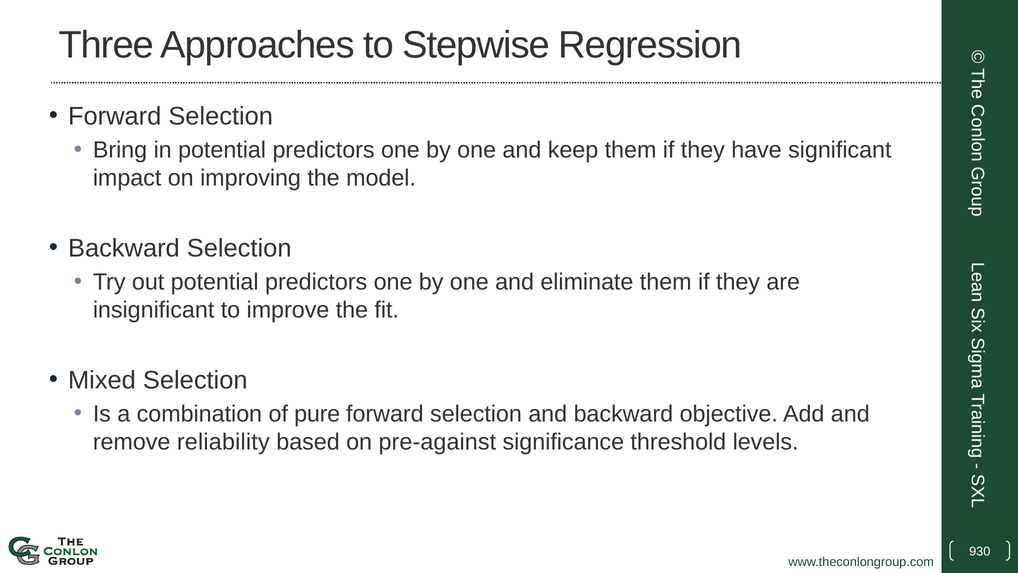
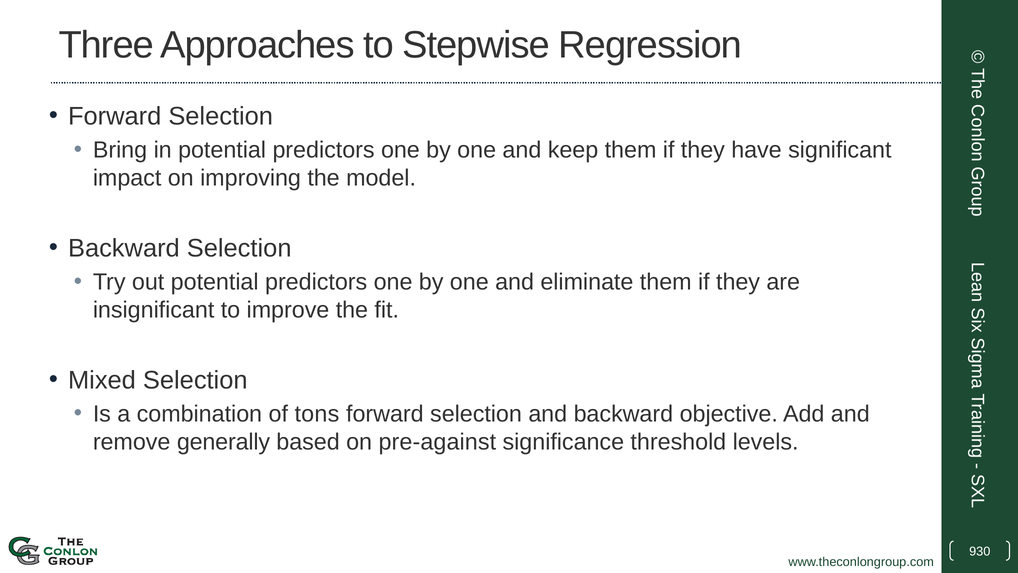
pure: pure -> tons
reliability: reliability -> generally
